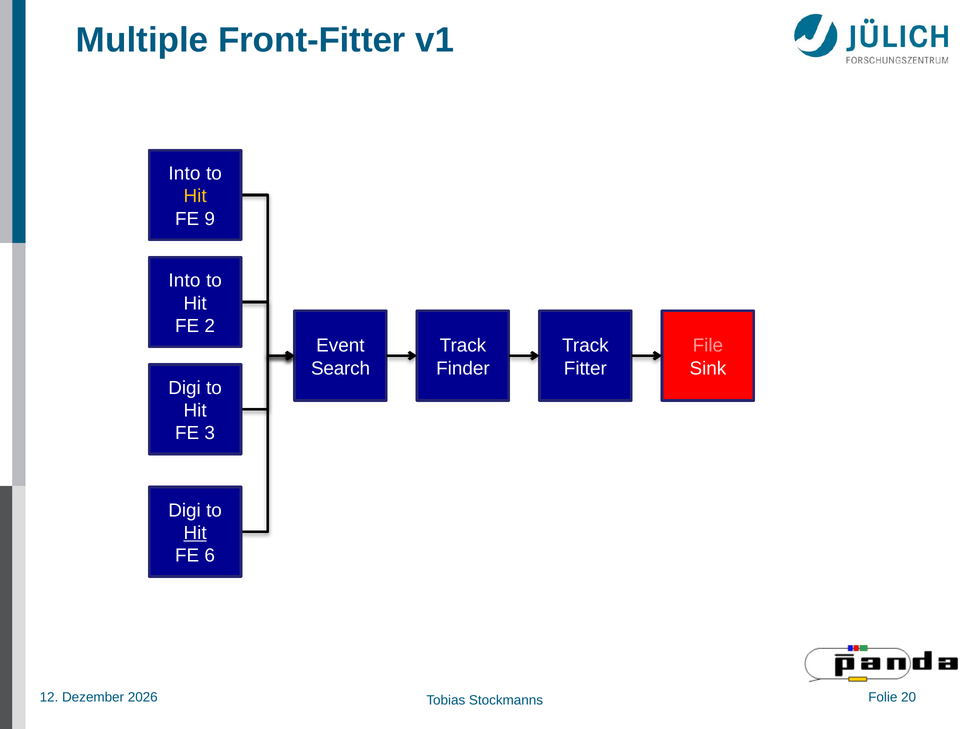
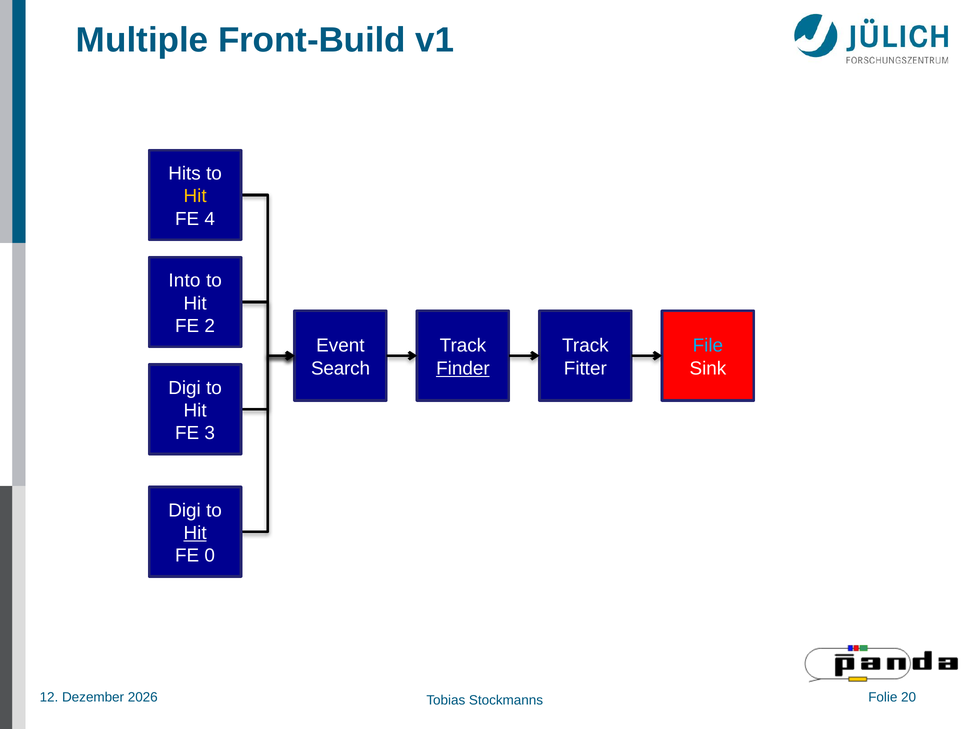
Front-Fitter: Front-Fitter -> Front-Build
Into at (184, 174): Into -> Hits
9: 9 -> 4
File colour: pink -> light blue
Finder underline: none -> present
6: 6 -> 0
